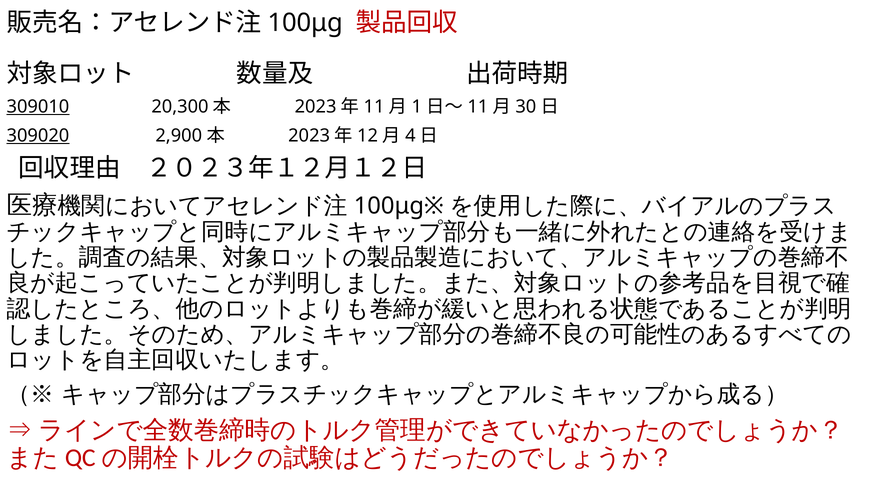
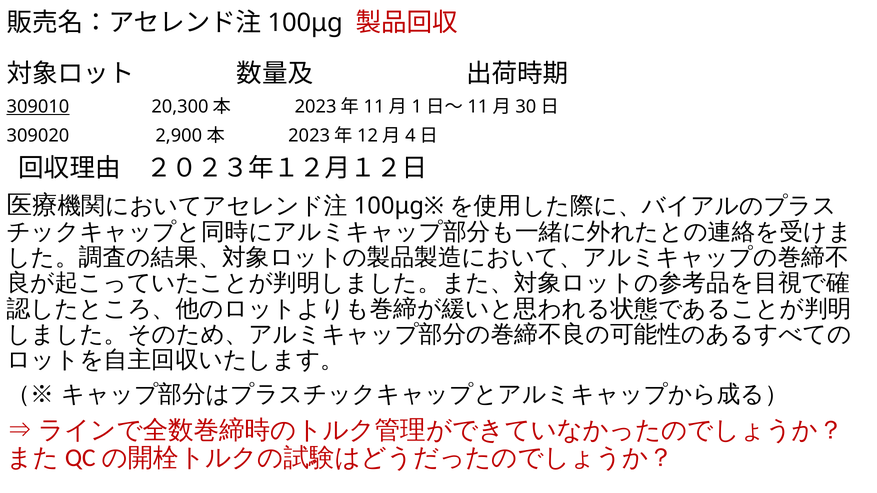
309020 underline: present -> none
